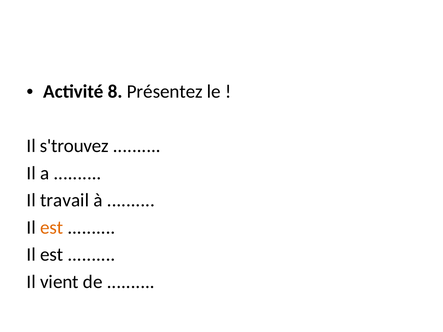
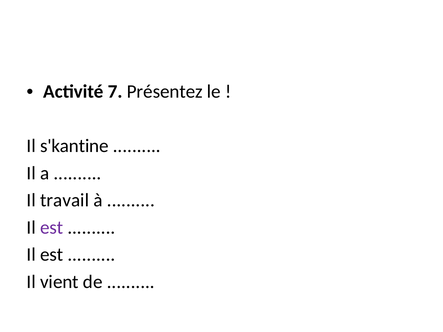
8: 8 -> 7
s'trouvez: s'trouvez -> s'kantine
est at (52, 228) colour: orange -> purple
